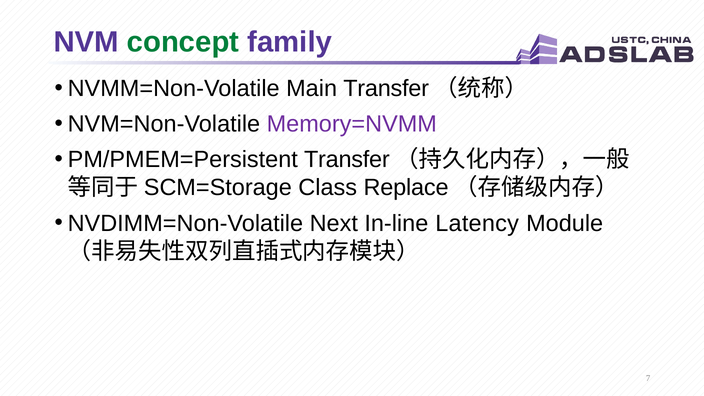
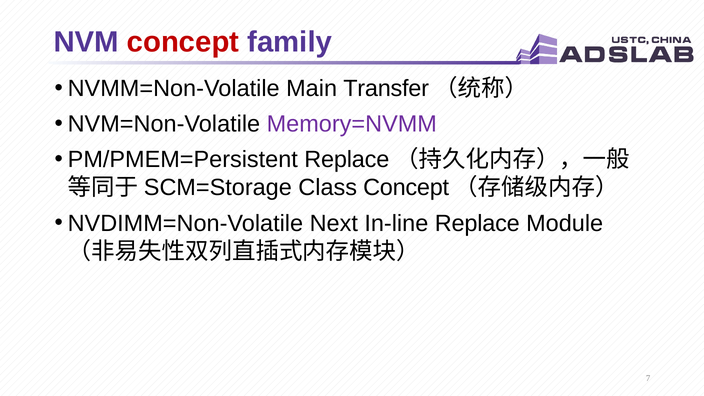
concept at (183, 42) colour: green -> red
PM/PMEM=Persistent Transfer: Transfer -> Replace
Class Replace: Replace -> Concept
In-line Latency: Latency -> Replace
